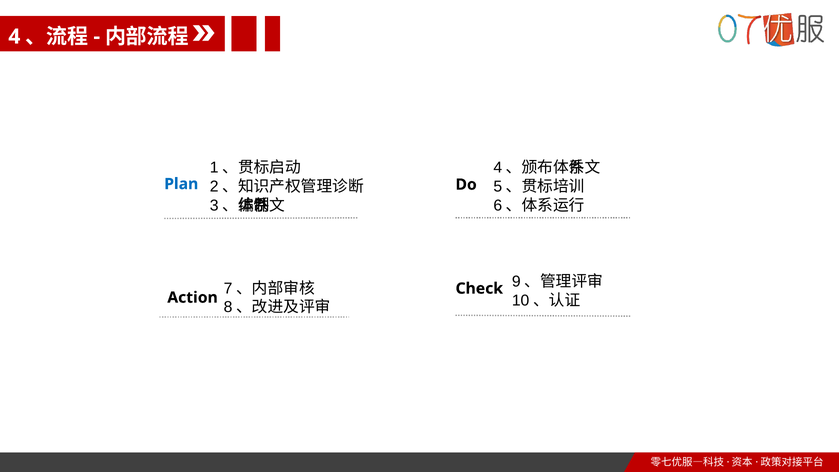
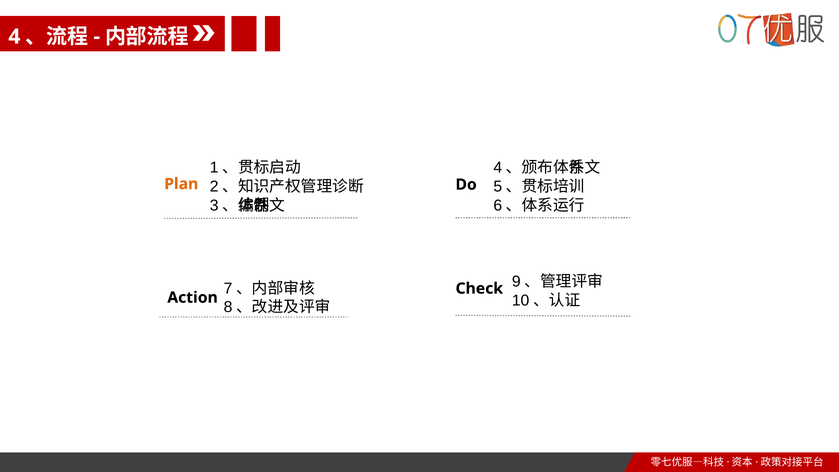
Plan colour: blue -> orange
